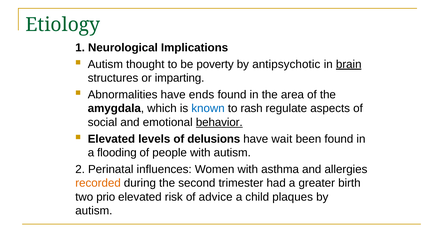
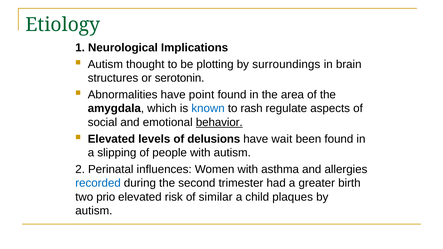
poverty: poverty -> plotting
antipsychotic: antipsychotic -> surroundings
brain underline: present -> none
imparting: imparting -> serotonin
ends: ends -> point
flooding: flooding -> slipping
recorded colour: orange -> blue
advice: advice -> similar
